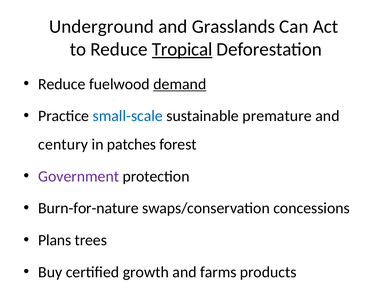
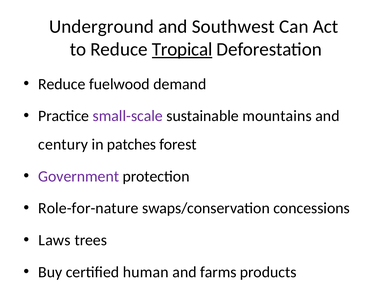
Grasslands: Grasslands -> Southwest
demand underline: present -> none
small-scale colour: blue -> purple
premature: premature -> mountains
Burn-for-nature: Burn-for-nature -> Role-for-nature
Plans: Plans -> Laws
growth: growth -> human
